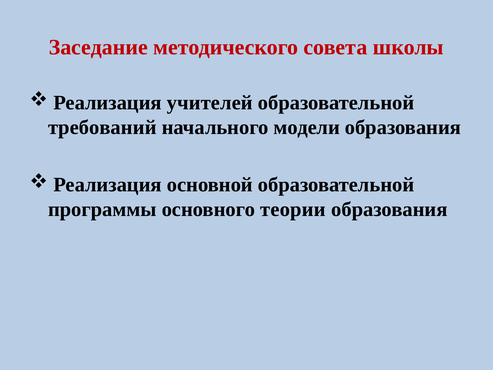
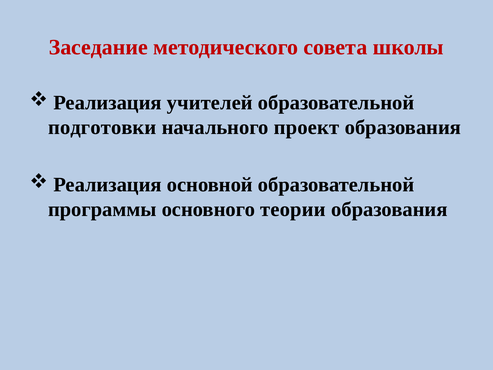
требований: требований -> подготовки
модели: модели -> проект
